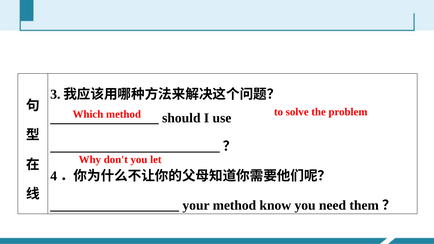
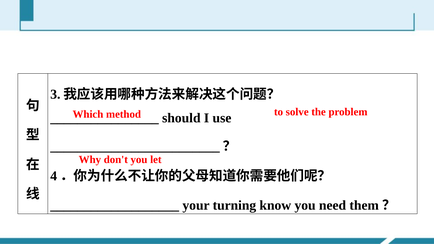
your method: method -> turning
